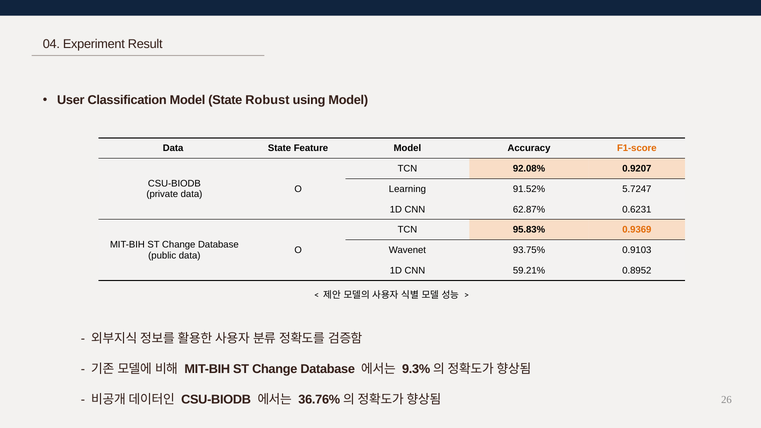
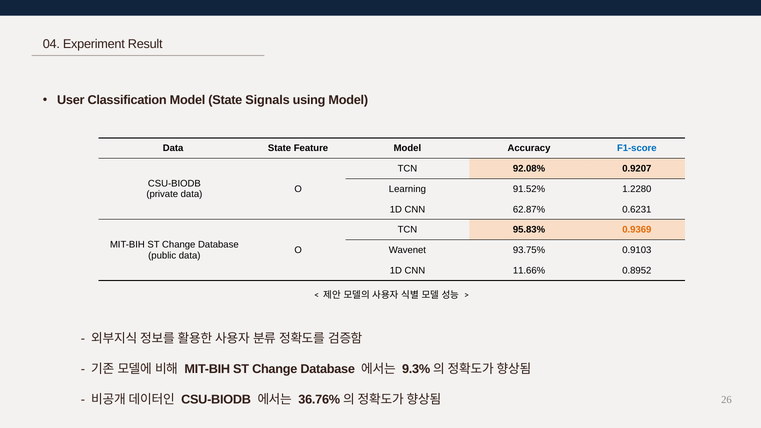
Robust: Robust -> Signals
F1-score colour: orange -> blue
5.7247: 5.7247 -> 1.2280
59.21%: 59.21% -> 11.66%
